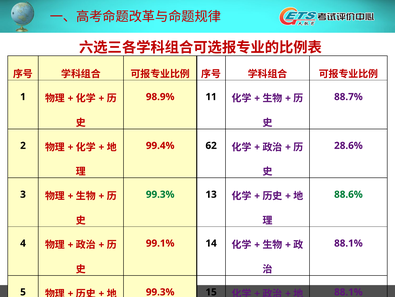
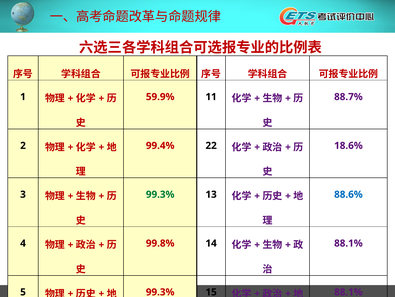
98.9% at (160, 97): 98.9% -> 59.9%
62: 62 -> 22
28.6%: 28.6% -> 18.6%
88.6% colour: green -> blue
99.1%: 99.1% -> 99.8%
